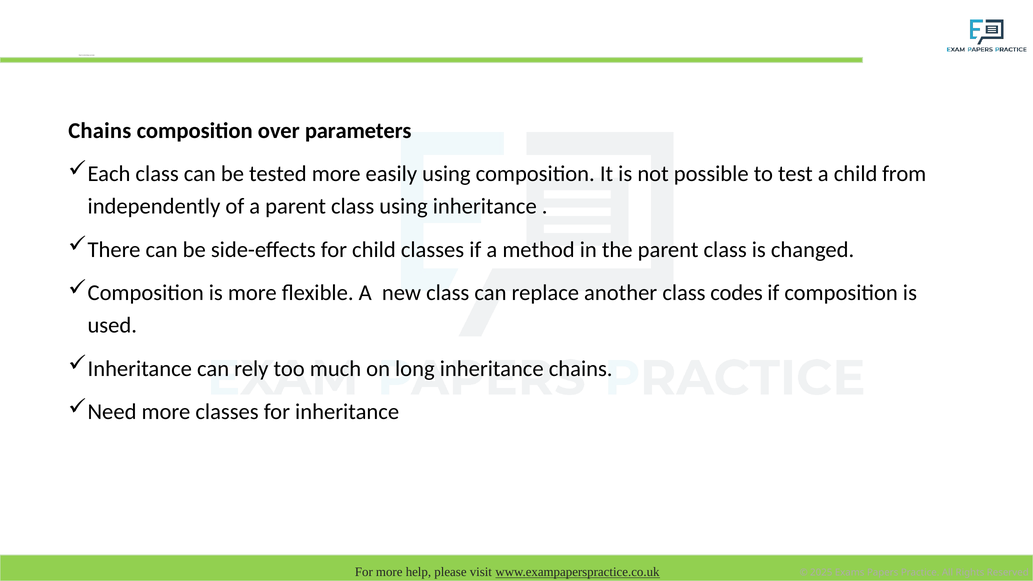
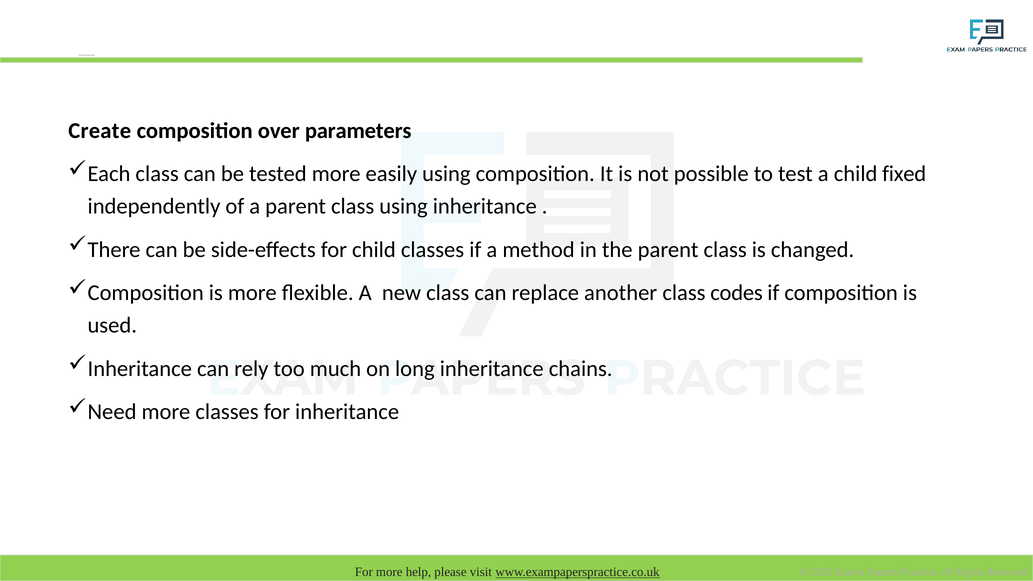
Chains at (100, 131): Chains -> Create
from: from -> fixed
